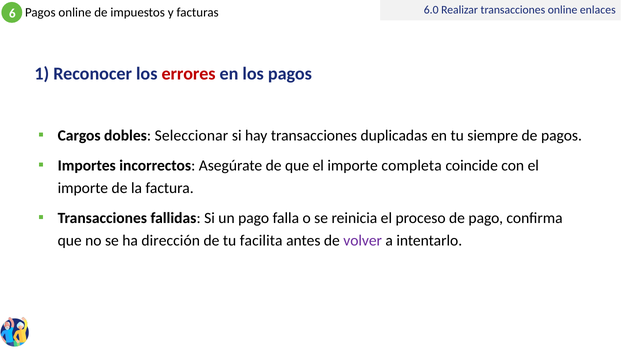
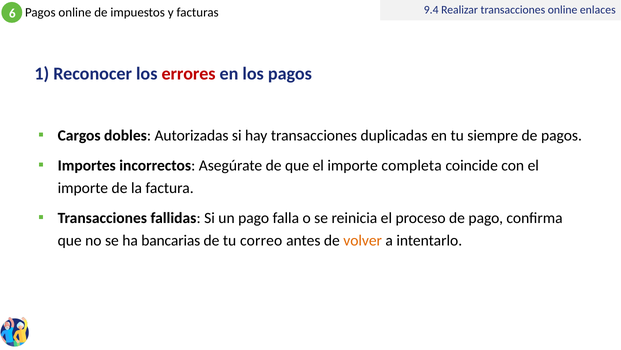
6.0: 6.0 -> 9.4
Seleccionar: Seleccionar -> Autorizadas
dirección: dirección -> bancarias
facilita: facilita -> correo
volver colour: purple -> orange
